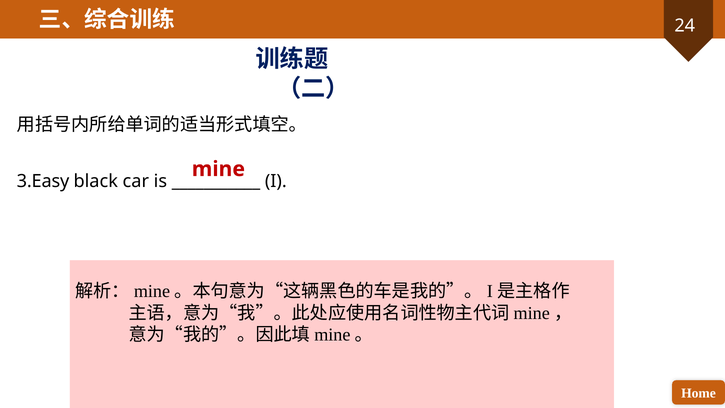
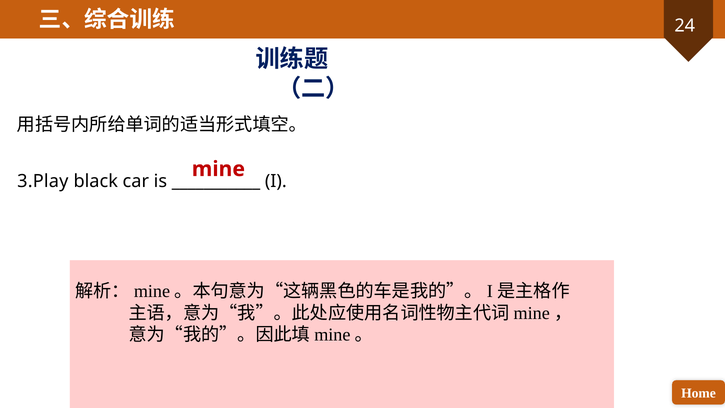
3.Easy: 3.Easy -> 3.Play
